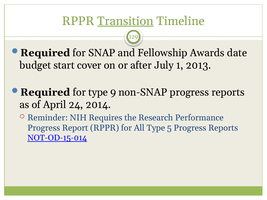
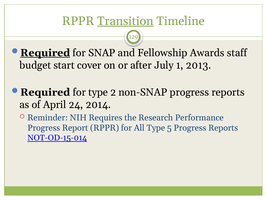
Required at (45, 53) underline: none -> present
date: date -> staff
9: 9 -> 2
